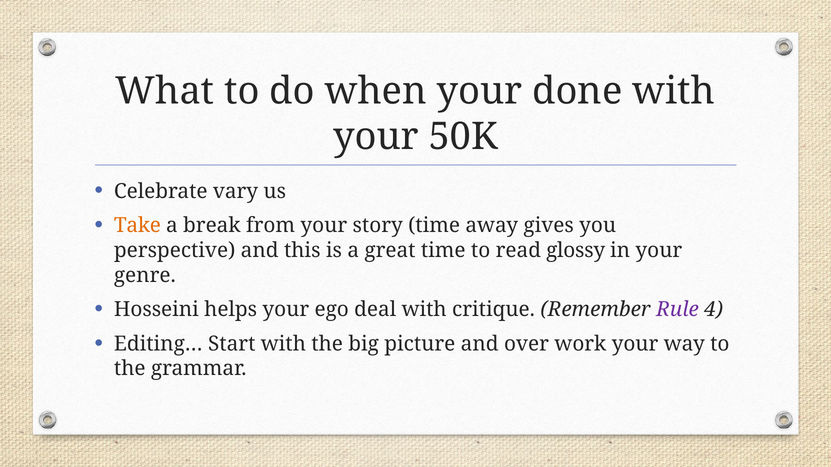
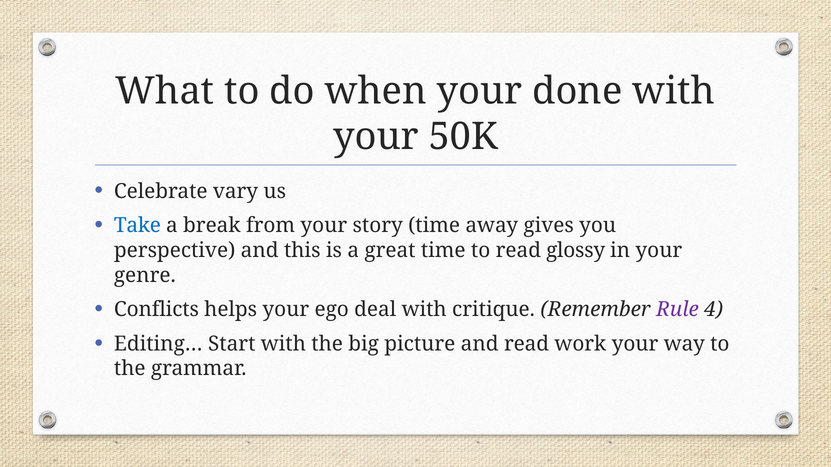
Take colour: orange -> blue
Hosseini: Hosseini -> Conflicts
and over: over -> read
